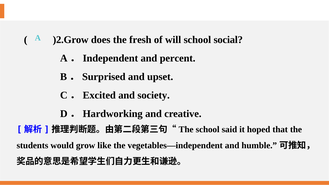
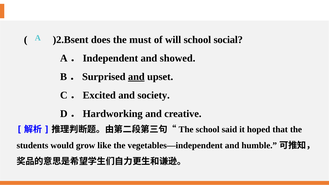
)2.Grow: )2.Grow -> )2.Bsent
fresh: fresh -> must
percent: percent -> showed
and at (136, 77) underline: none -> present
